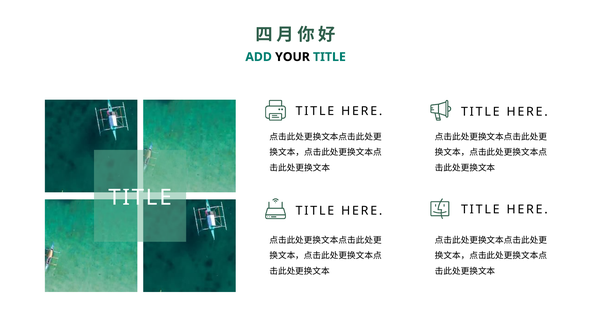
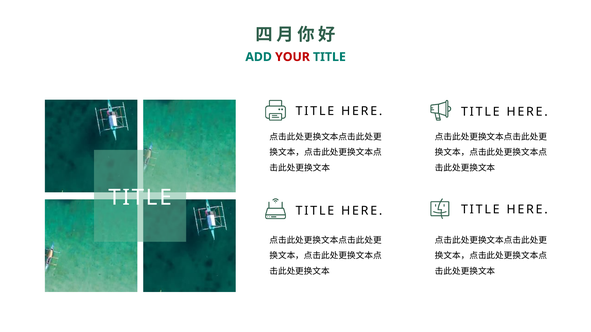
YOUR colour: black -> red
